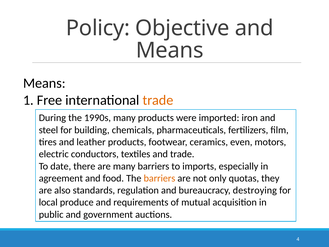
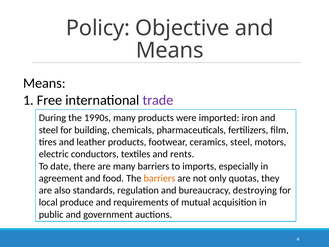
trade at (158, 100) colour: orange -> purple
ceramics even: even -> steel
and trade: trade -> rents
